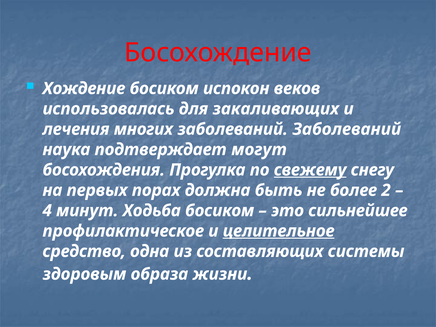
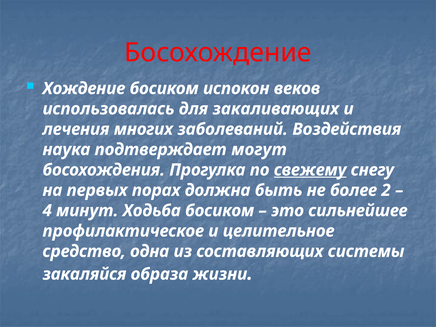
заболеваний Заболеваний: Заболеваний -> Воздействия
целительное underline: present -> none
здоровым: здоровым -> закаляйся
